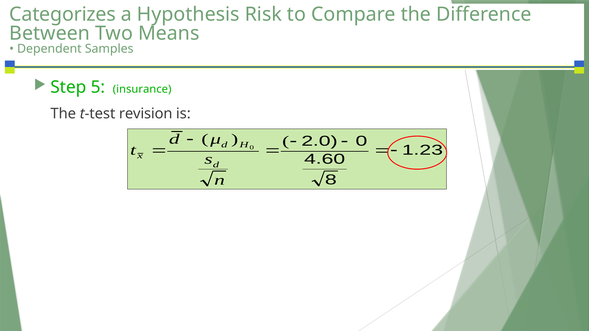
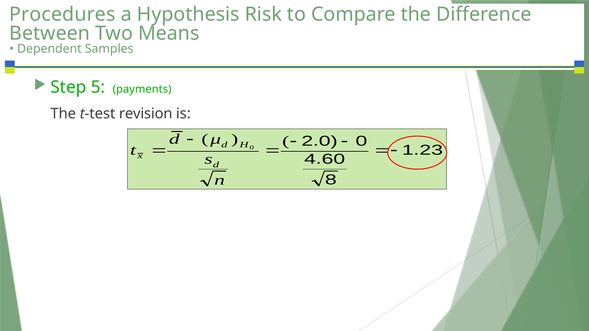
Categorizes: Categorizes -> Procedures
insurance: insurance -> payments
